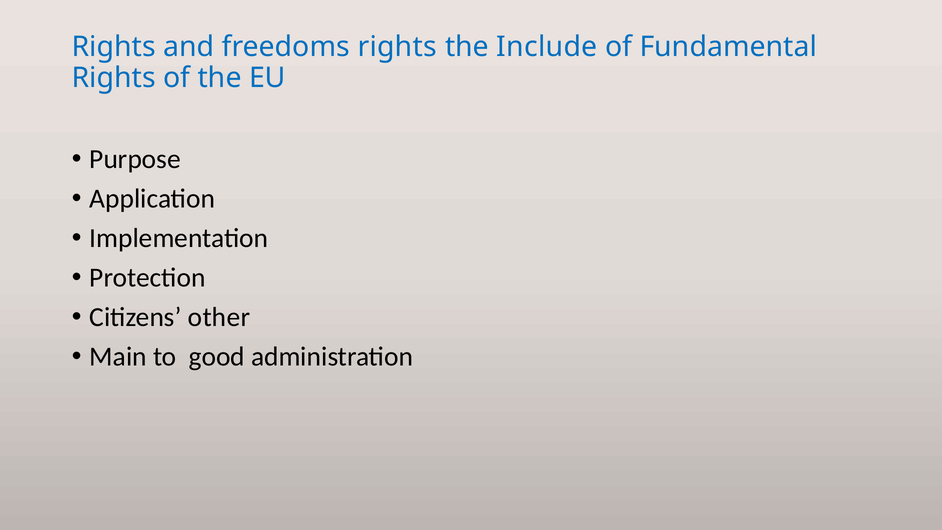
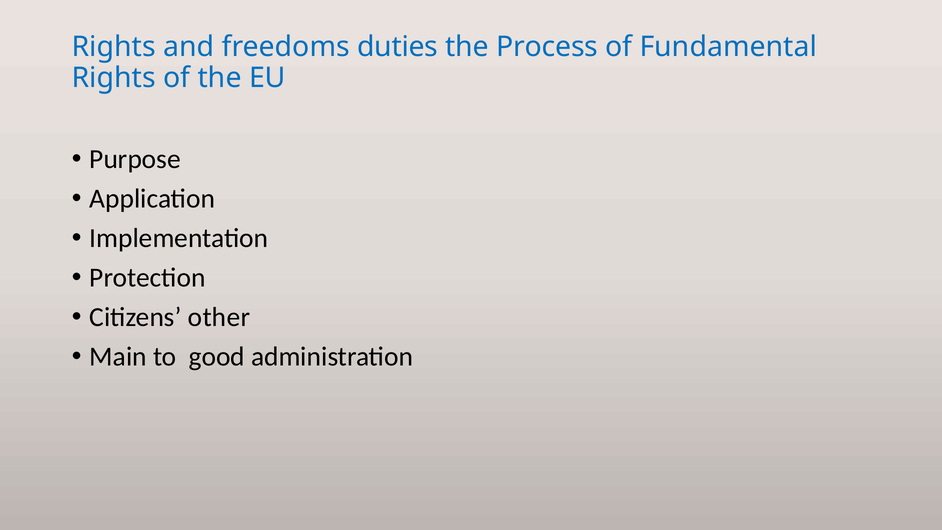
freedoms rights: rights -> duties
Include: Include -> Process
